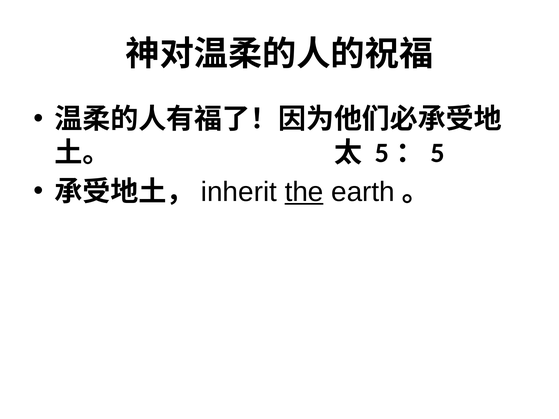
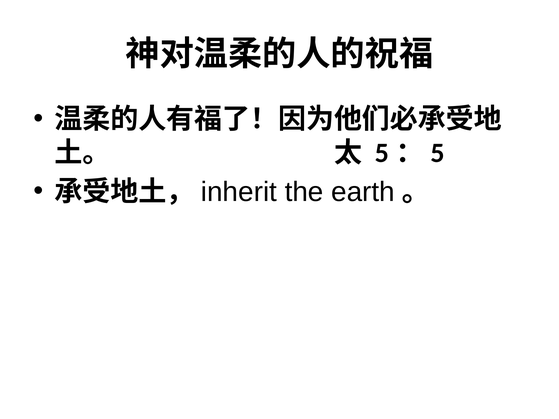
the underline: present -> none
